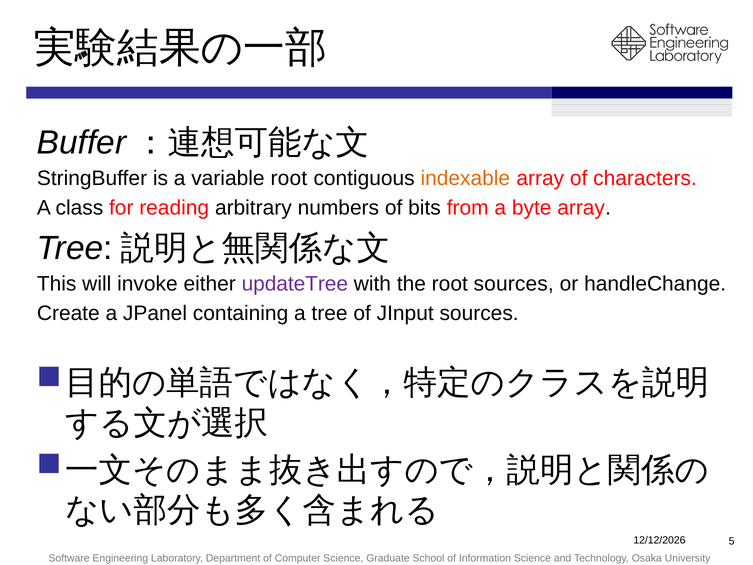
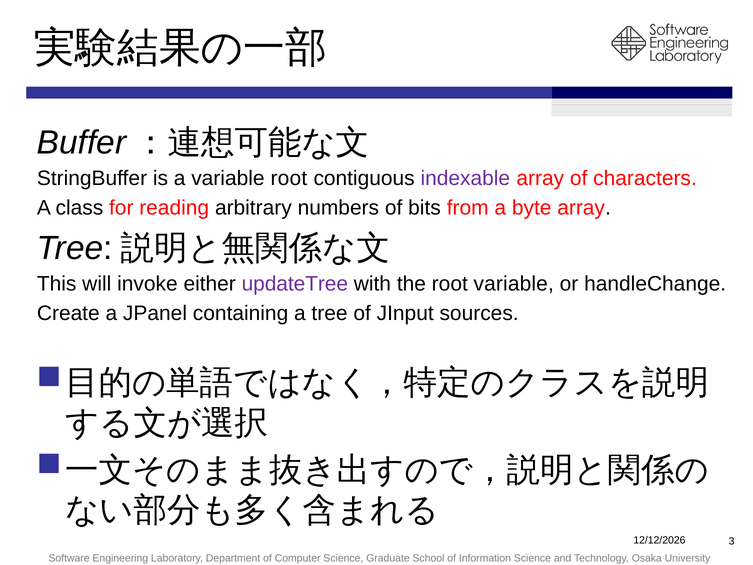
indexable colour: orange -> purple
root sources: sources -> variable
5: 5 -> 3
